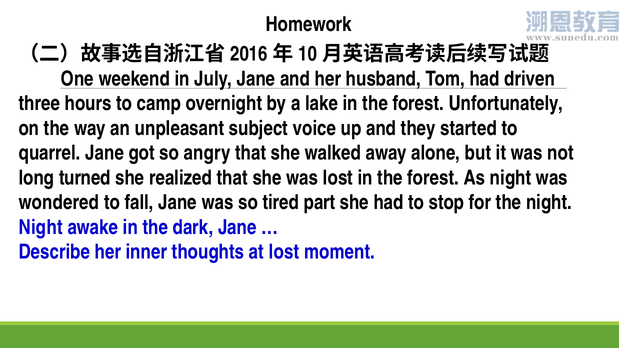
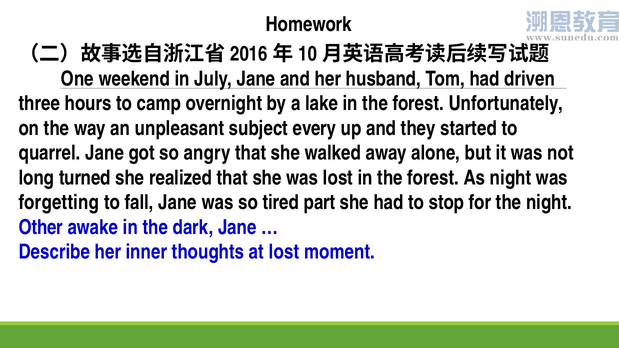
voice: voice -> every
wondered: wondered -> forgetting
Night at (41, 227): Night -> Other
